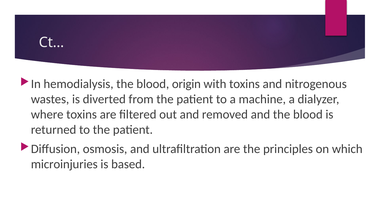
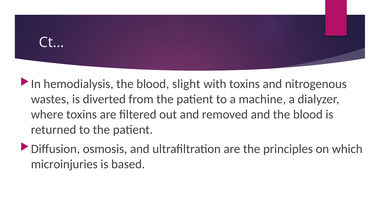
origin: origin -> slight
